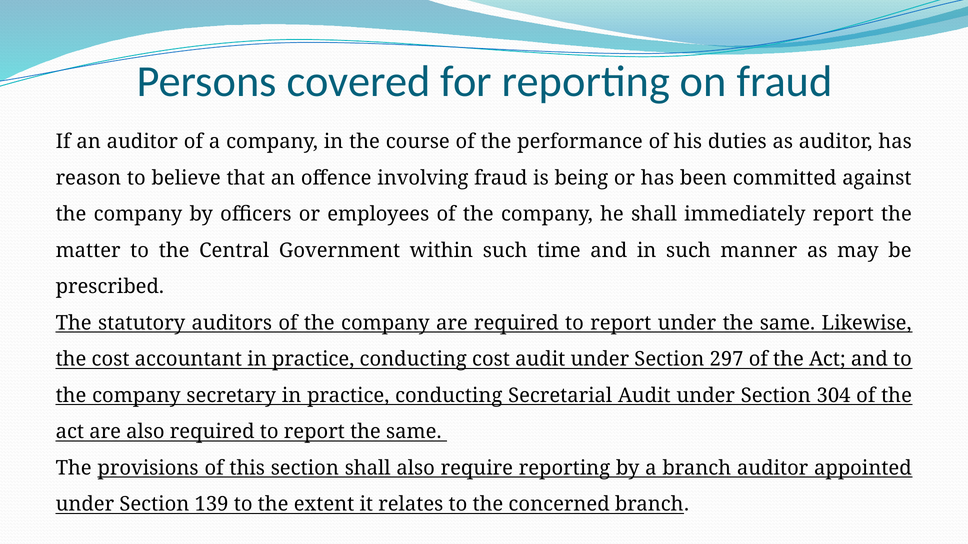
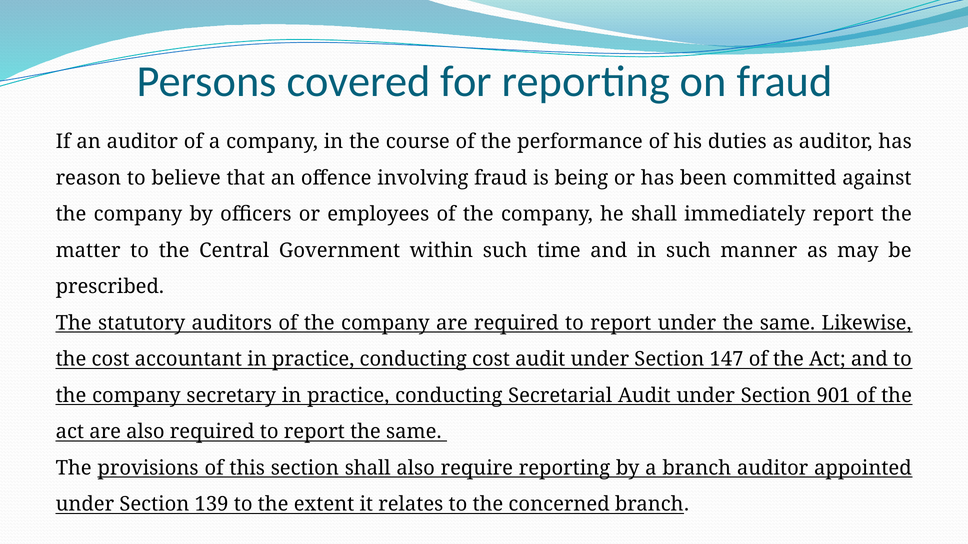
297: 297 -> 147
304: 304 -> 901
